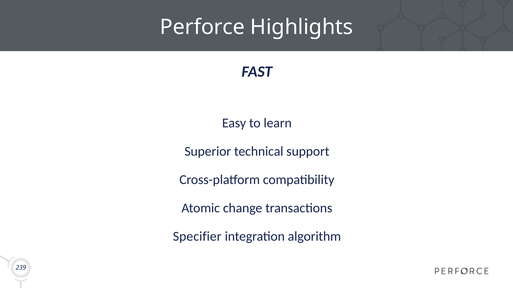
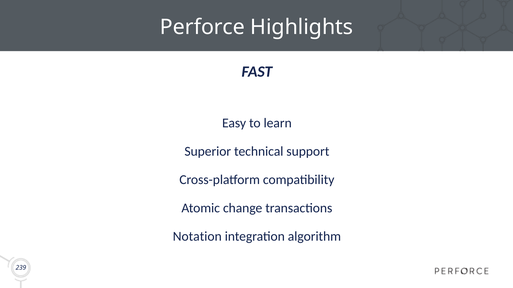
Specifier: Specifier -> Notation
